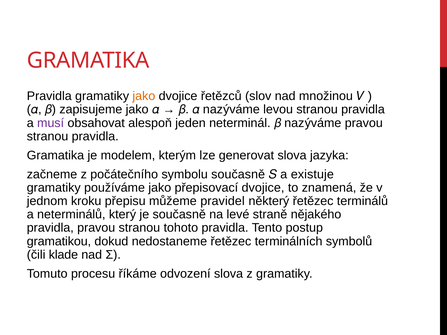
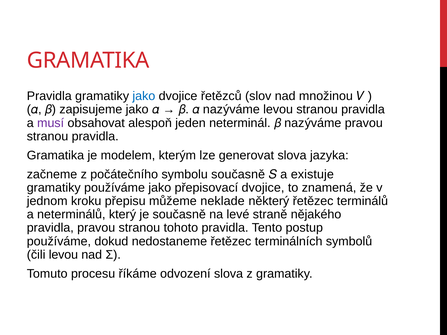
jako at (144, 96) colour: orange -> blue
pravidel: pravidel -> neklade
gramatikou at (59, 241): gramatikou -> používáme
čili klade: klade -> levou
